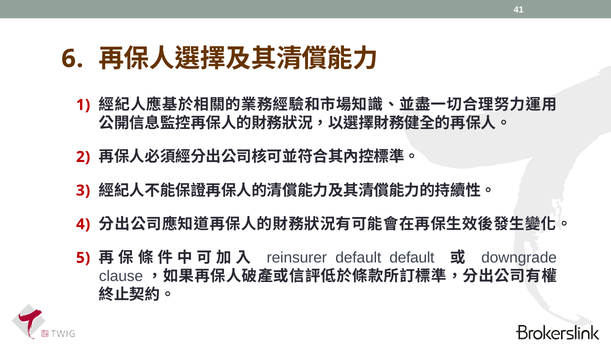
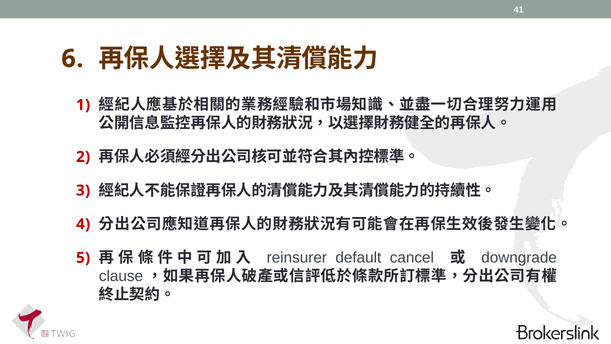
default default: default -> cancel
